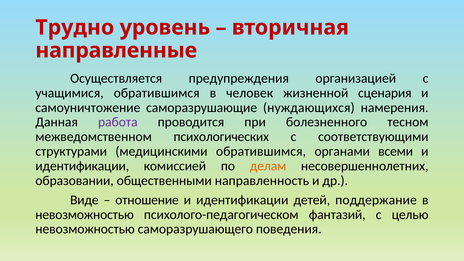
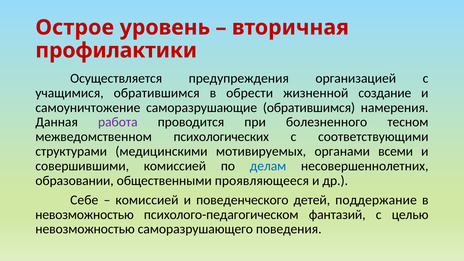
Трудно: Трудно -> Острое
направленные: направленные -> профилактики
человек: человек -> обрести
сценария: сценария -> создание
саморазрушающие нуждающихся: нуждающихся -> обратившимся
медицинскими обратившимся: обратившимся -> мотивируемых
идентификации at (82, 166): идентификации -> совершившими
делам colour: orange -> blue
направленность: направленность -> проявляющееся
Виде: Виде -> Себе
отношение at (147, 200): отношение -> комиссией
идентификации at (242, 200): идентификации -> поведенческого
